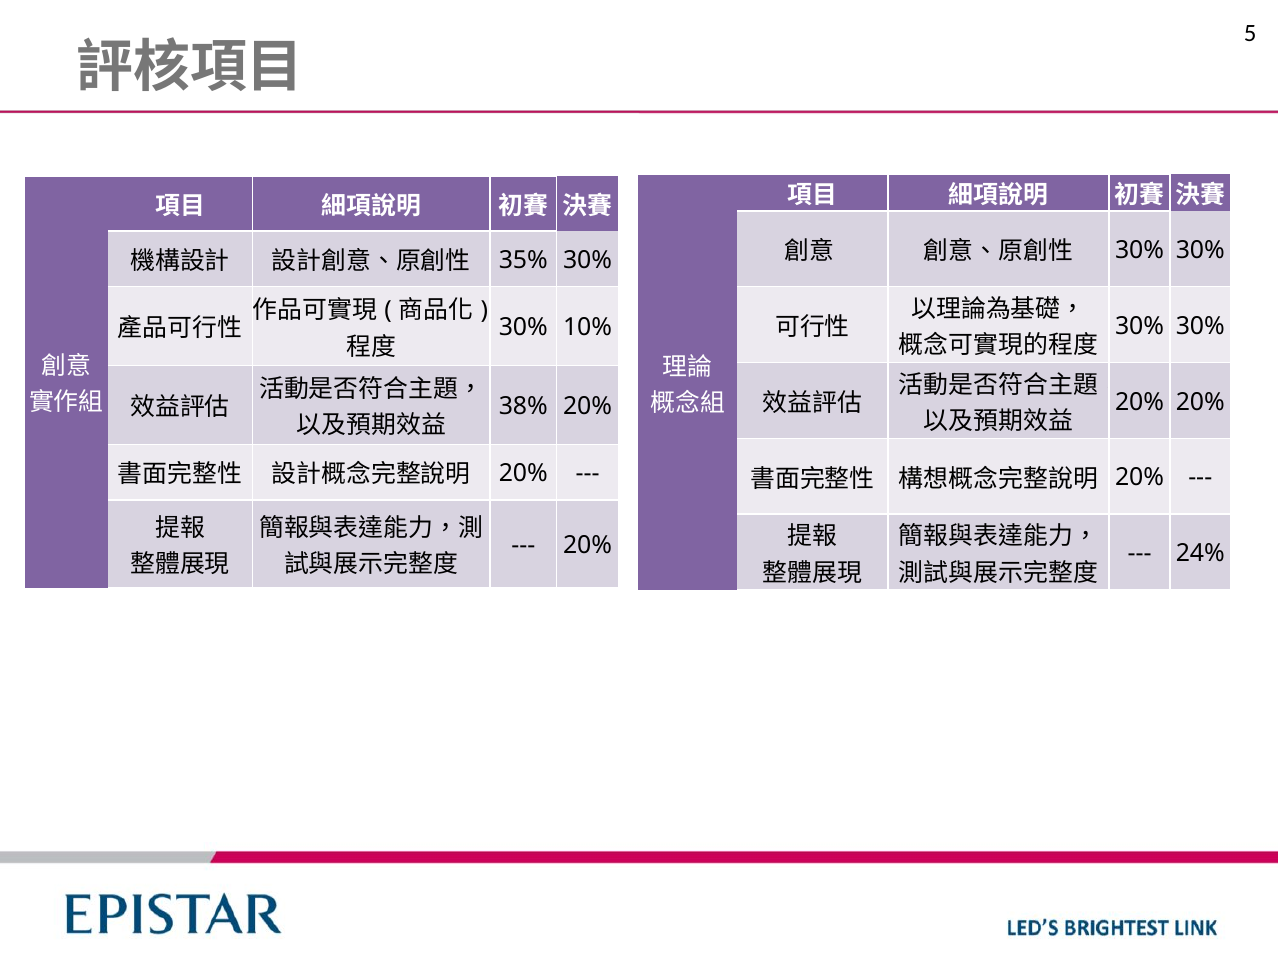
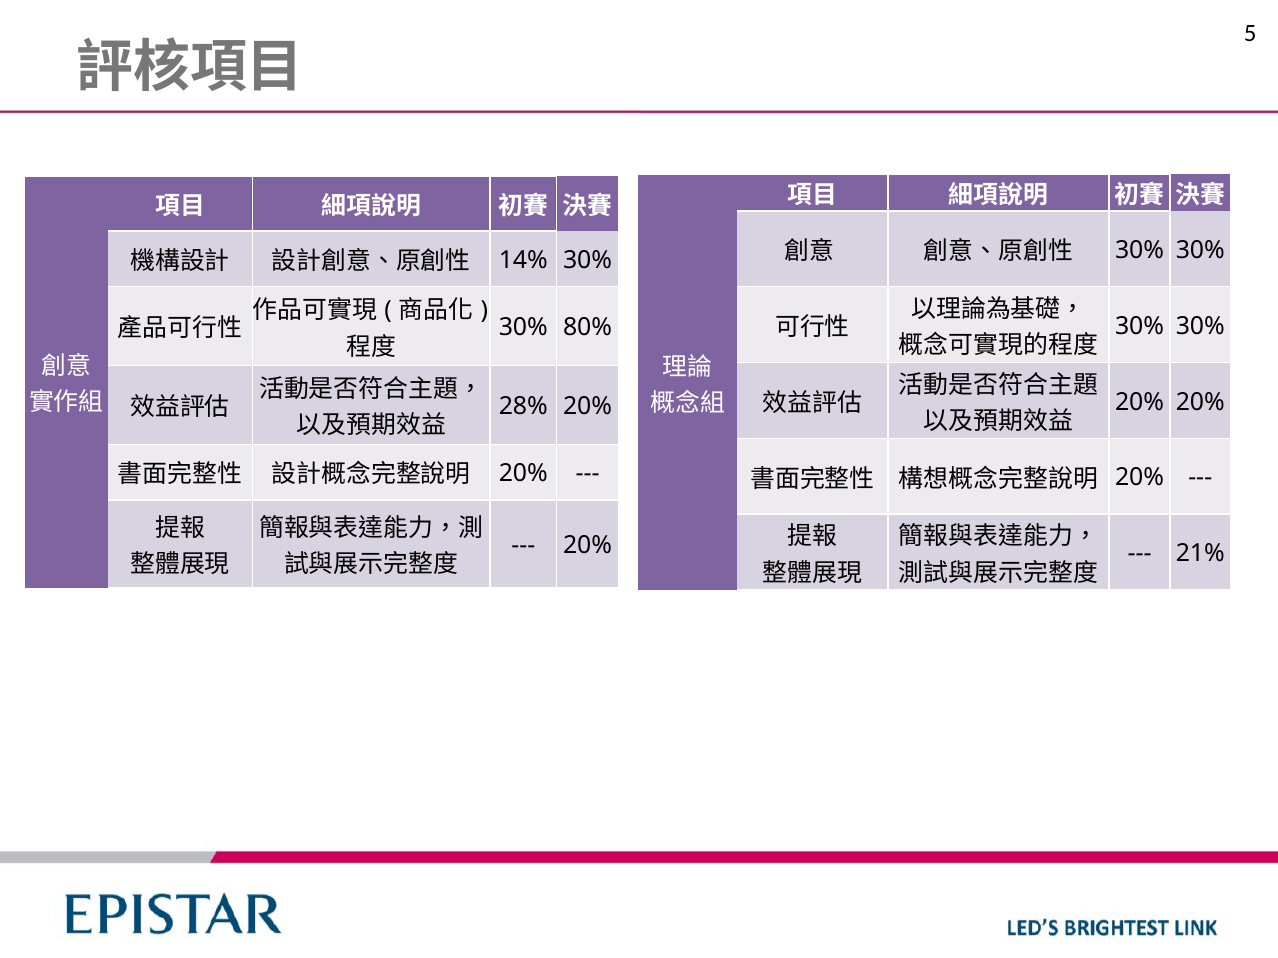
35%: 35% -> 14%
10%: 10% -> 80%
38%: 38% -> 28%
24%: 24% -> 21%
